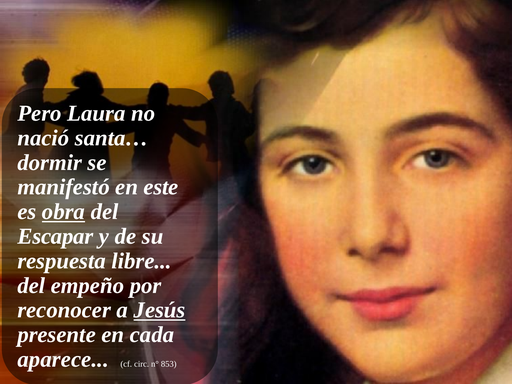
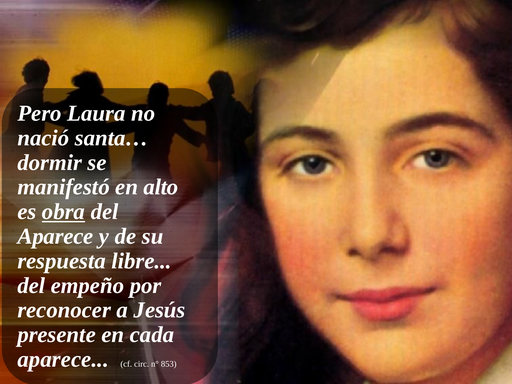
este: este -> alto
Escapar at (55, 236): Escapar -> Aparece
Jesús underline: present -> none
